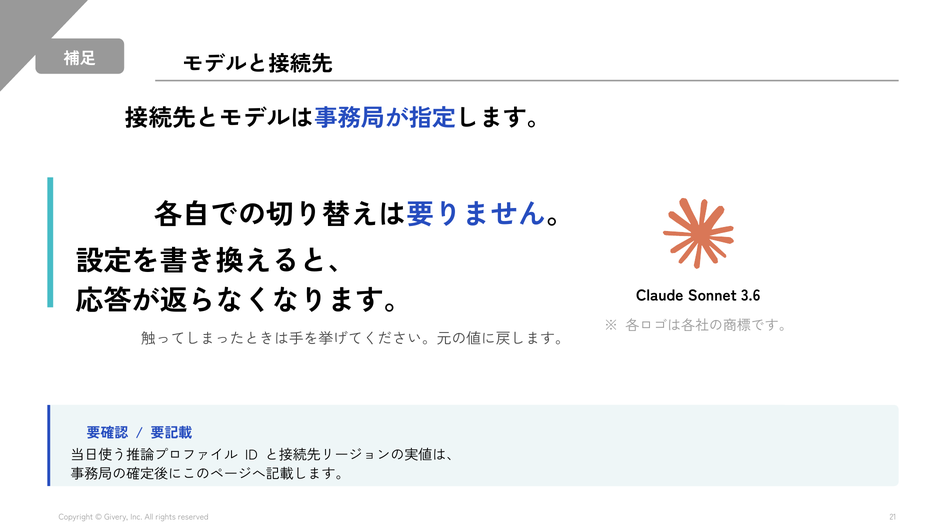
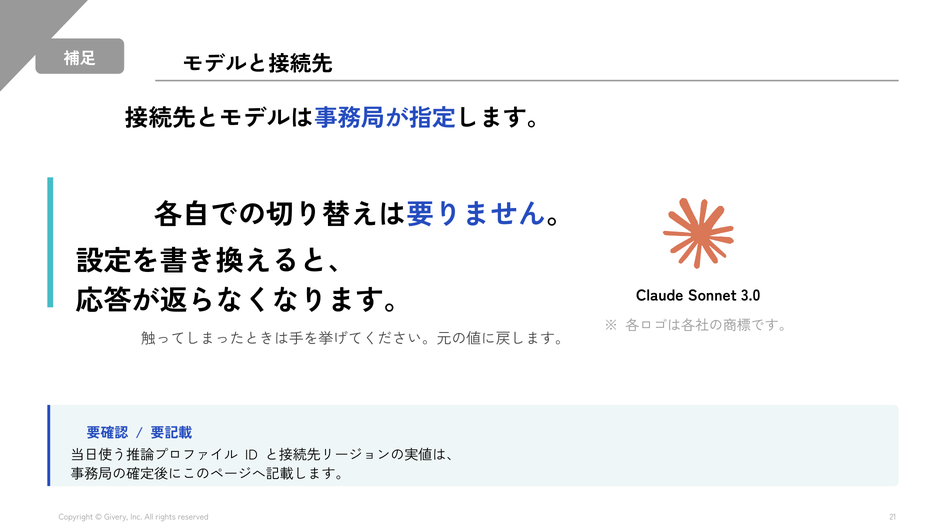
3.6: 3.6 -> 3.0
